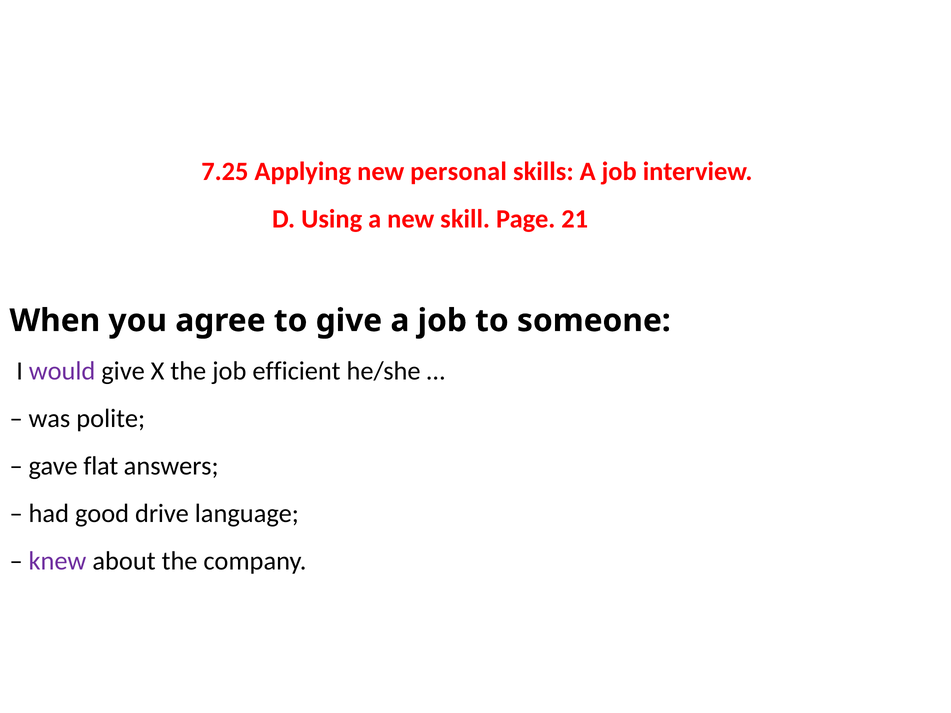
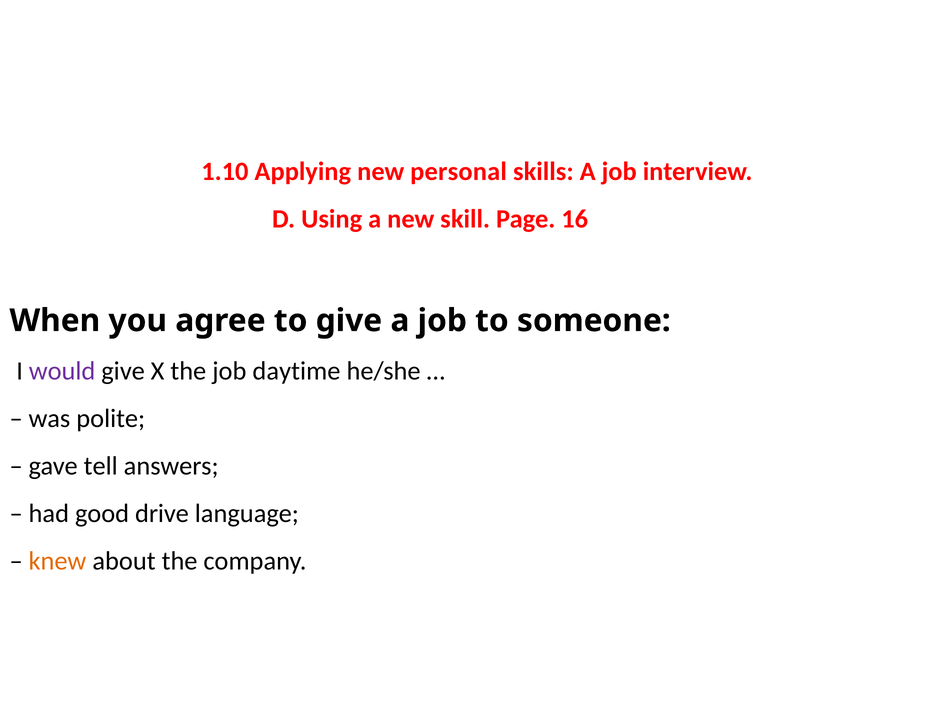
7.25: 7.25 -> 1.10
21: 21 -> 16
efficient: efficient -> daytime
flat: flat -> tell
knew colour: purple -> orange
